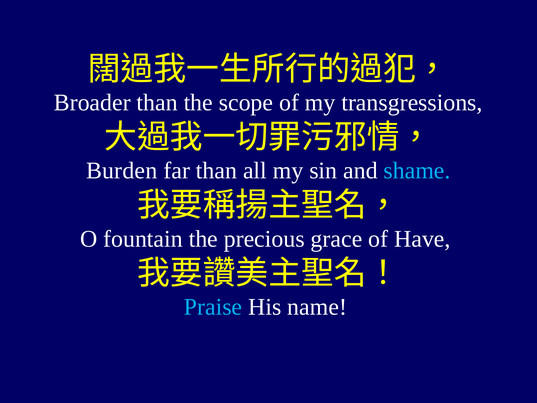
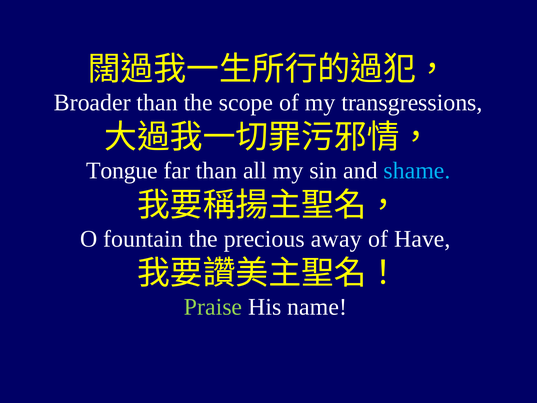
Burden: Burden -> Tongue
grace: grace -> away
Praise colour: light blue -> light green
